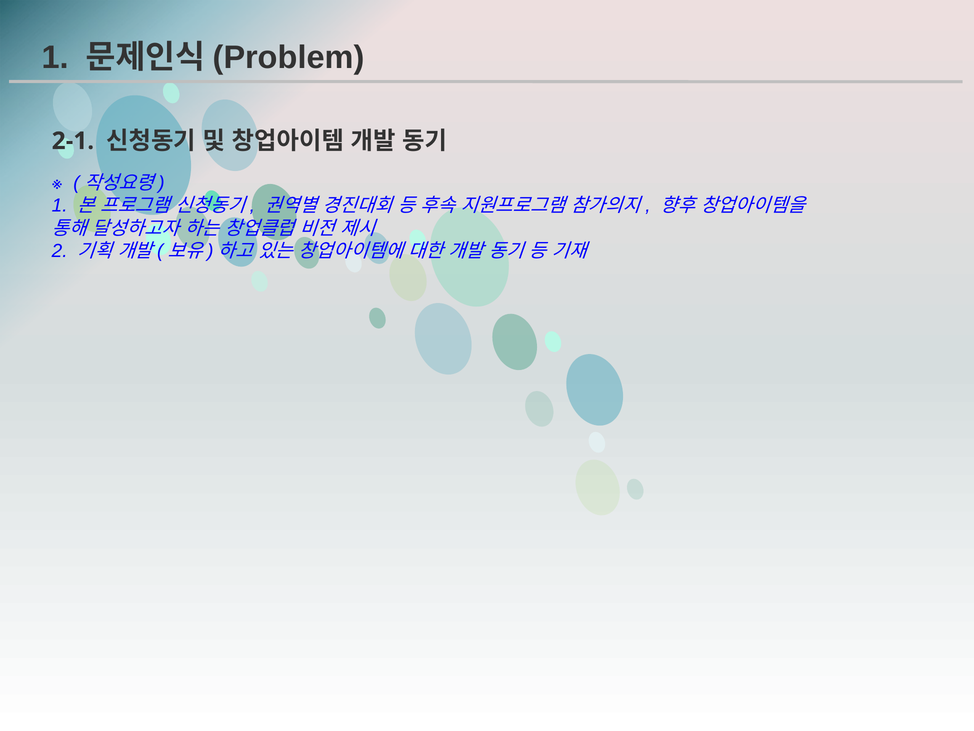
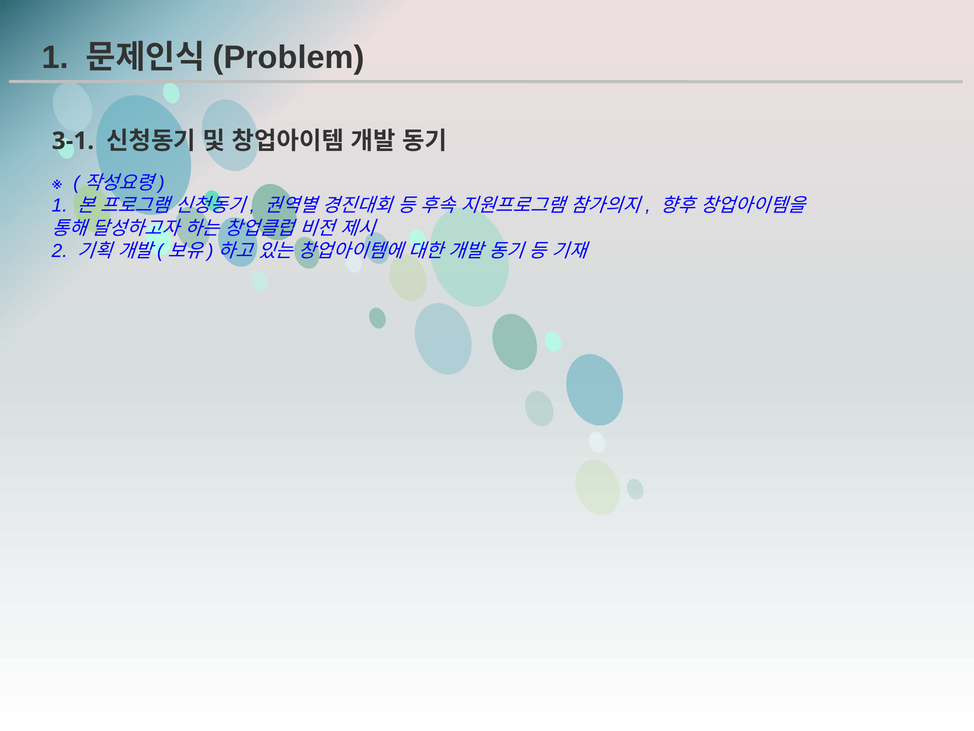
2-1: 2-1 -> 3-1
